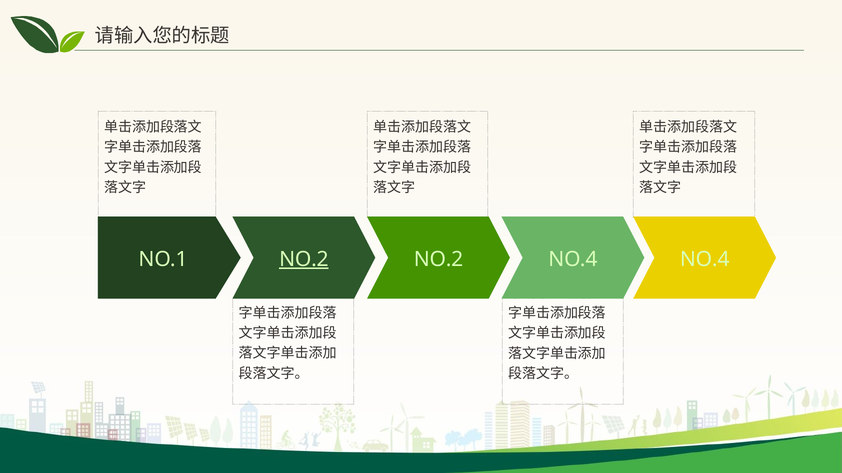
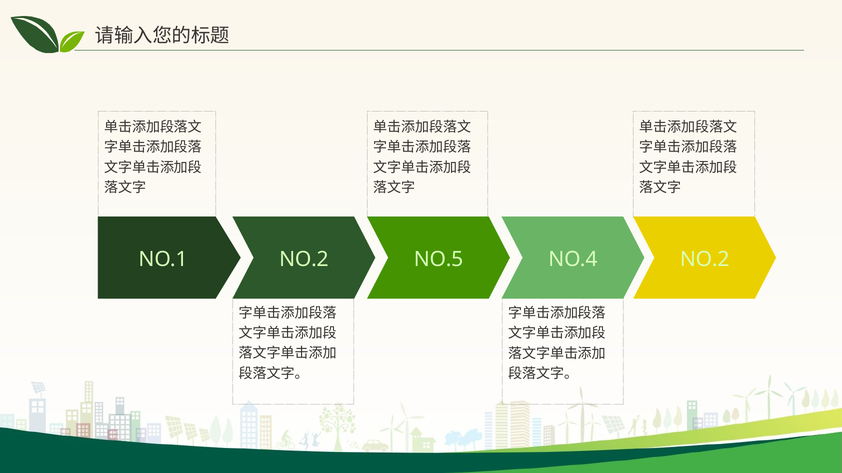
NO.2 at (304, 259) underline: present -> none
NO.1 NO.2: NO.2 -> NO.5
NO.4 NO.4: NO.4 -> NO.2
